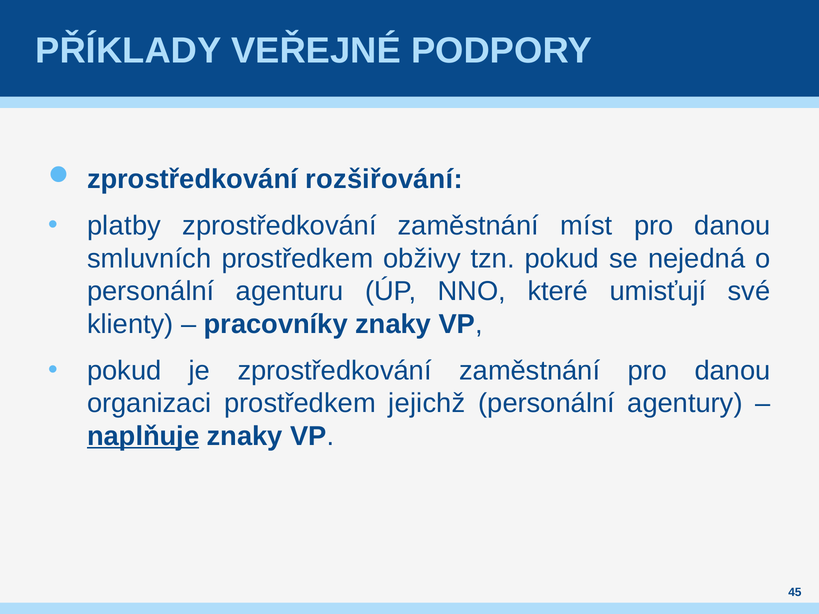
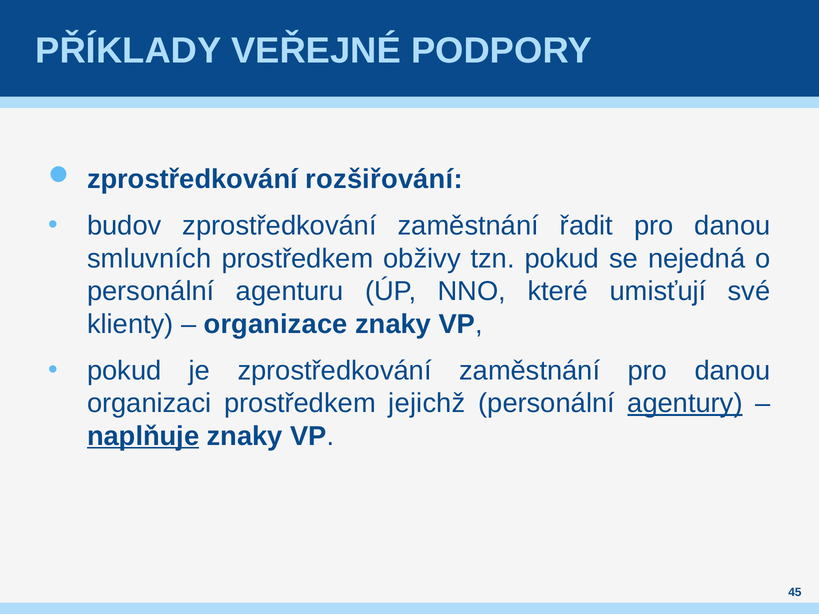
platby: platby -> budov
míst: míst -> řadit
pracovníky: pracovníky -> organizace
agentury underline: none -> present
